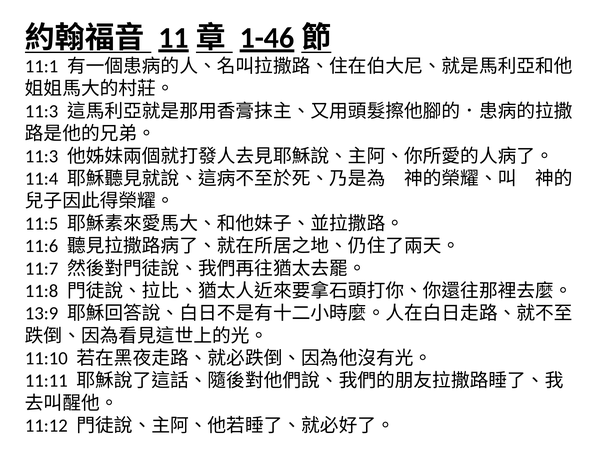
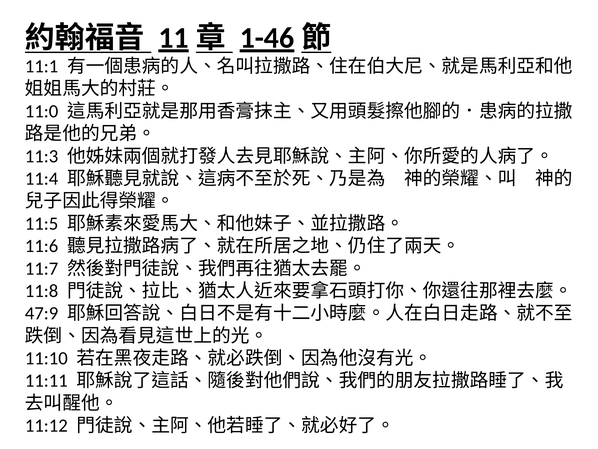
11:3 at (42, 111): 11:3 -> 11:0
13:9: 13:9 -> 47:9
